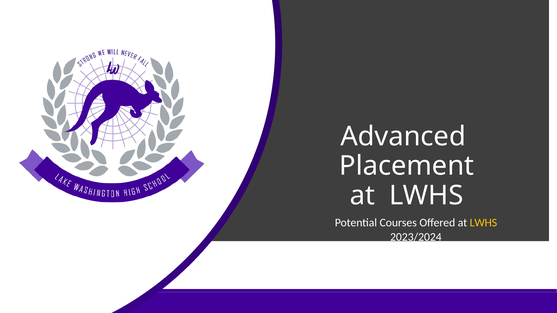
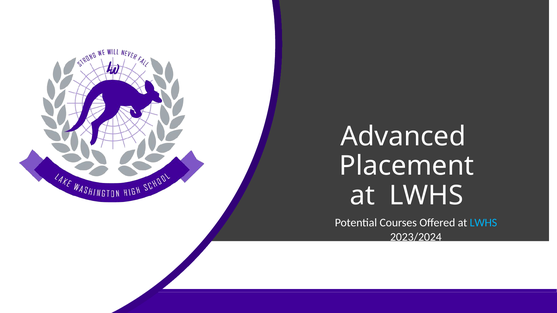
LWHS at (483, 223) colour: yellow -> light blue
